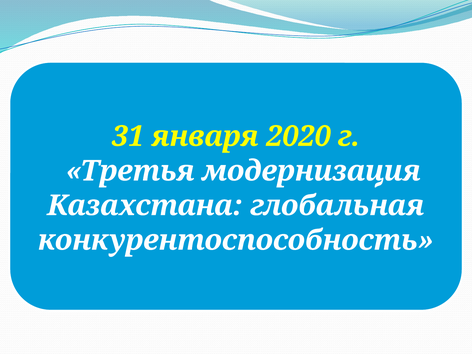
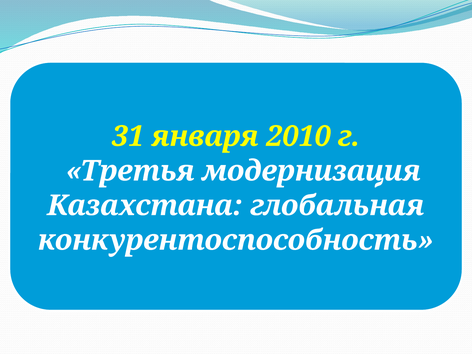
2020: 2020 -> 2010
